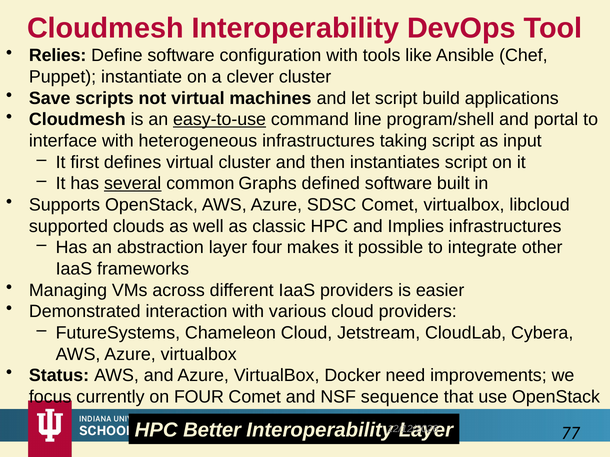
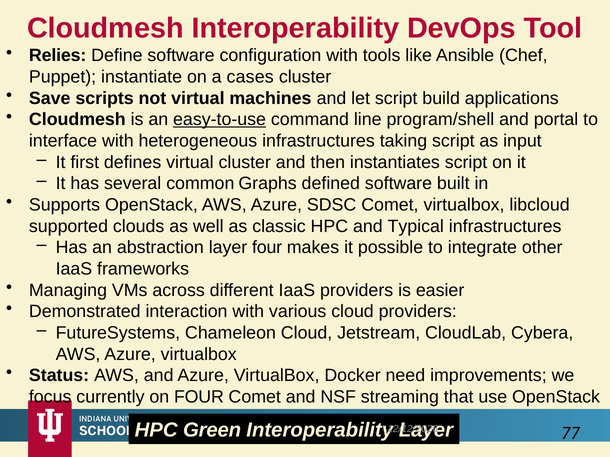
clever: clever -> cases
several underline: present -> none
Implies: Implies -> Typical
sequence: sequence -> streaming
Better: Better -> Green
